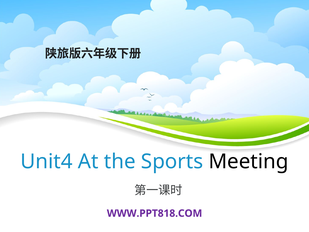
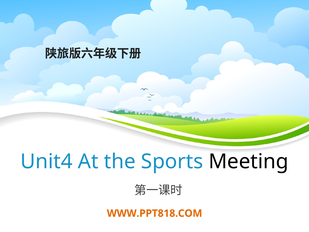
WWW.PPT818.COM colour: purple -> orange
